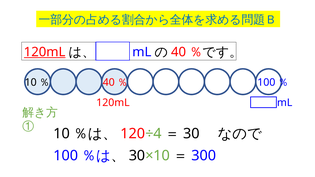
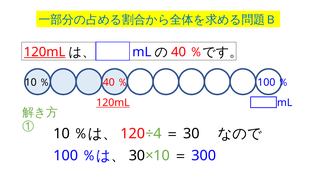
120mL at (113, 103) underline: none -> present
